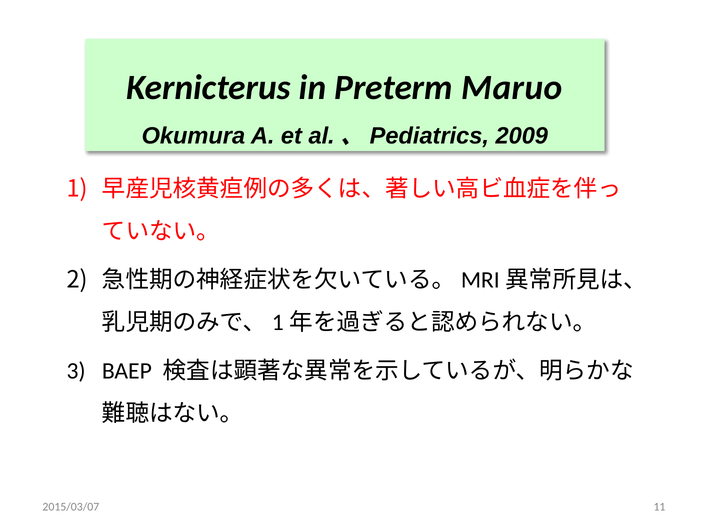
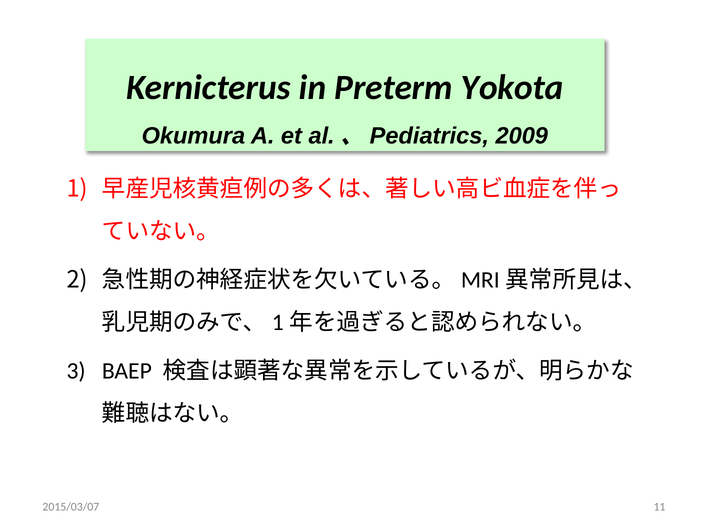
Maruo: Maruo -> Yokota
